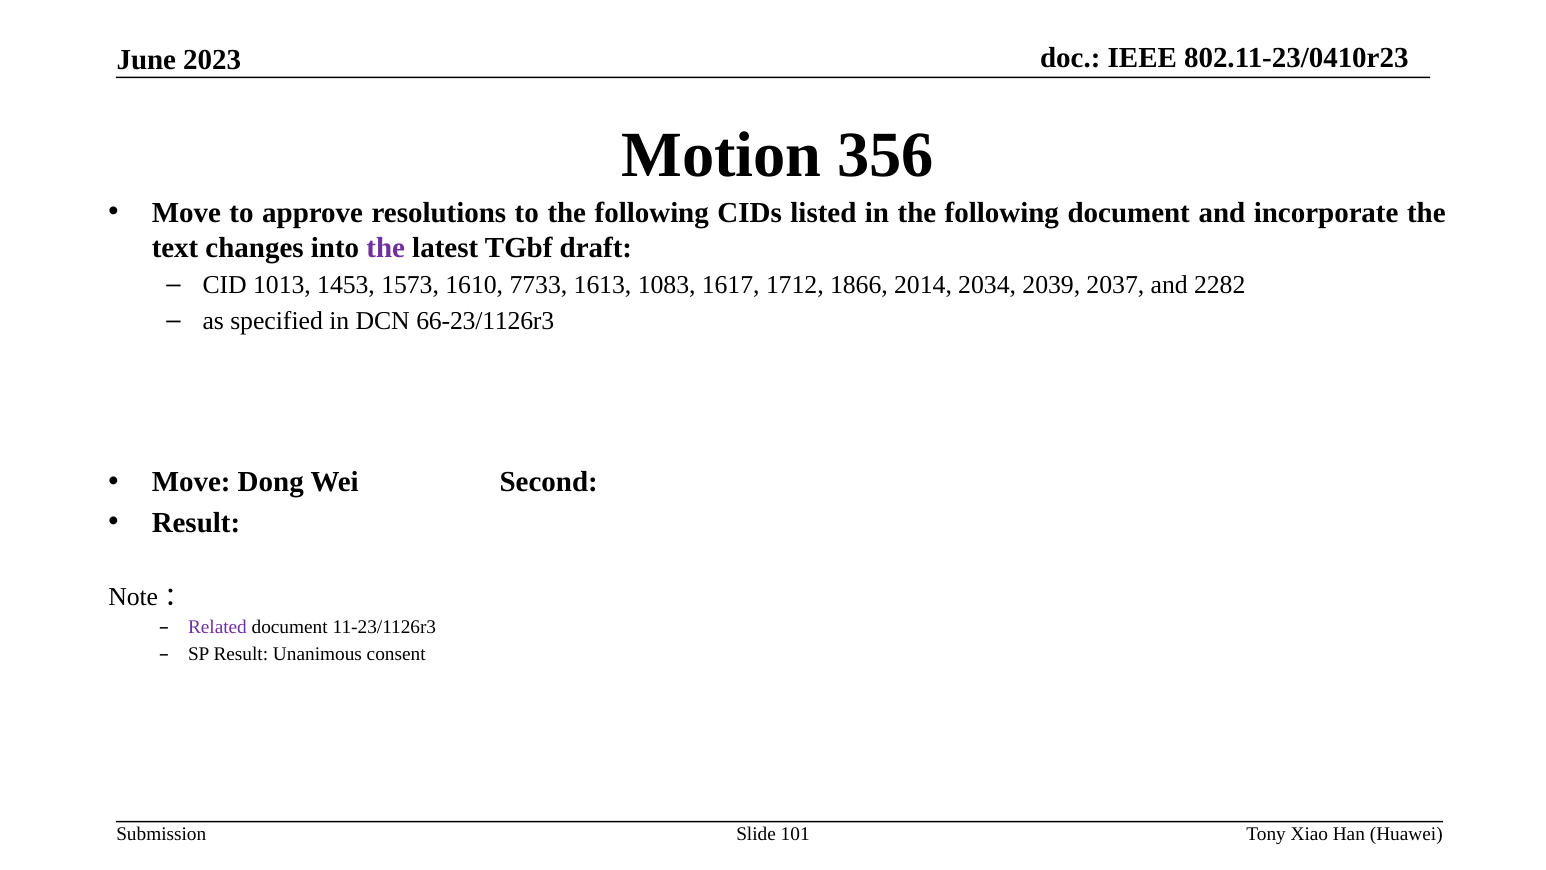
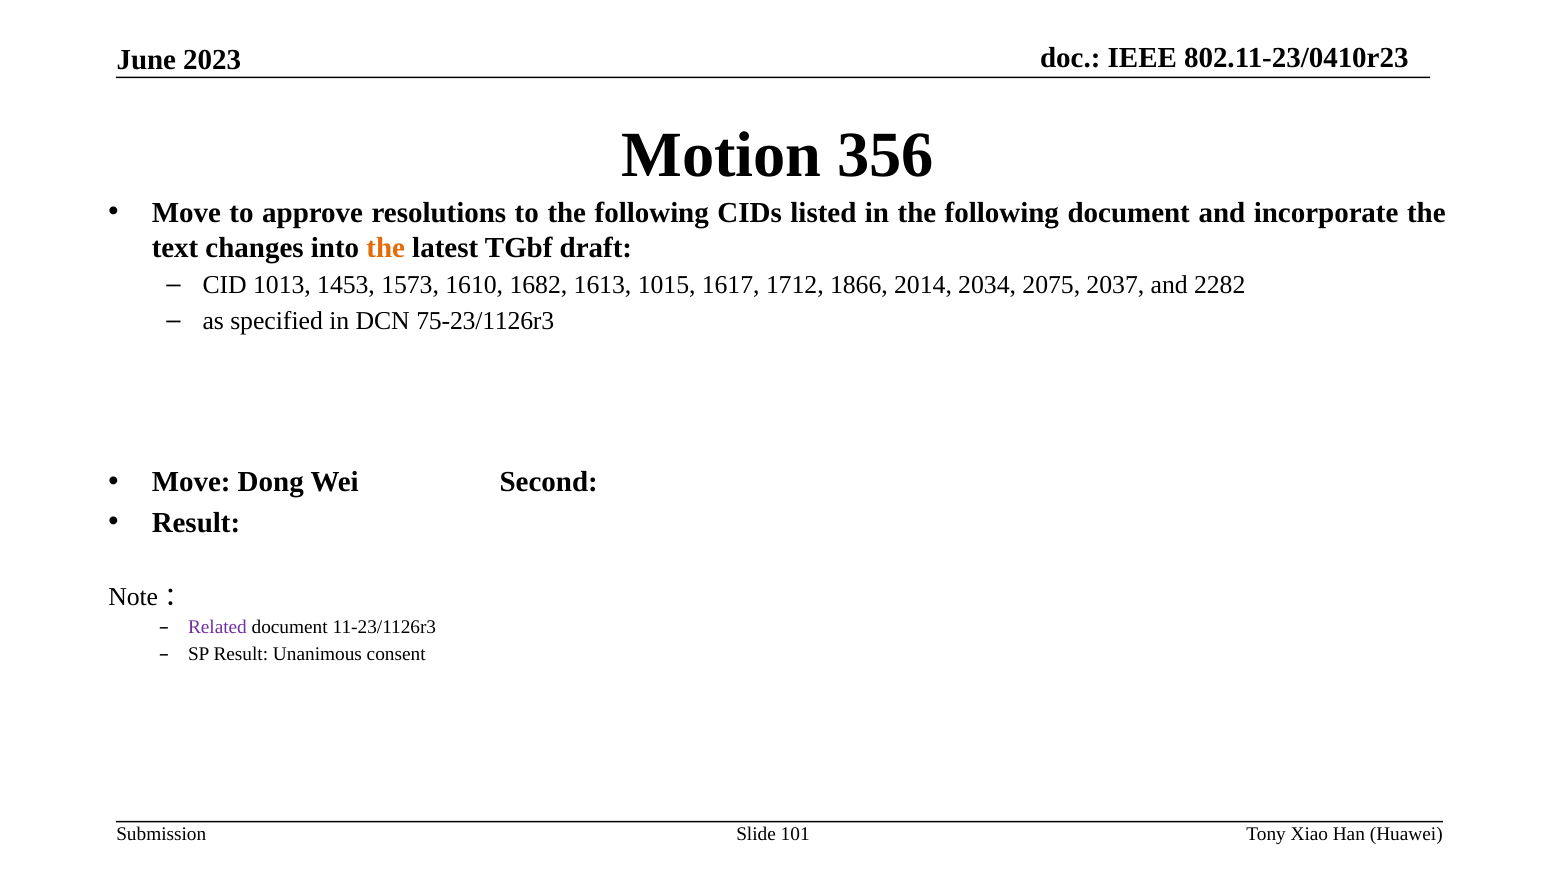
the at (386, 247) colour: purple -> orange
7733: 7733 -> 1682
1083: 1083 -> 1015
2039: 2039 -> 2075
66-23/1126r3: 66-23/1126r3 -> 75-23/1126r3
